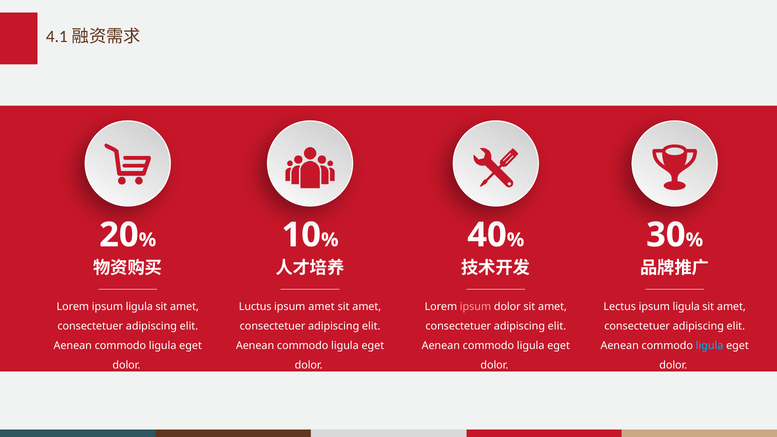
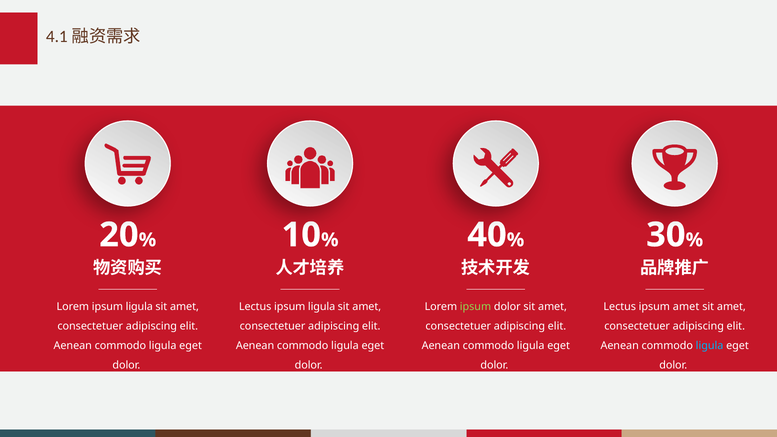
Luctus at (255, 307): Luctus -> Lectus
amet at (321, 307): amet -> ligula
ipsum at (475, 307) colour: pink -> light green
ligula at (686, 307): ligula -> amet
